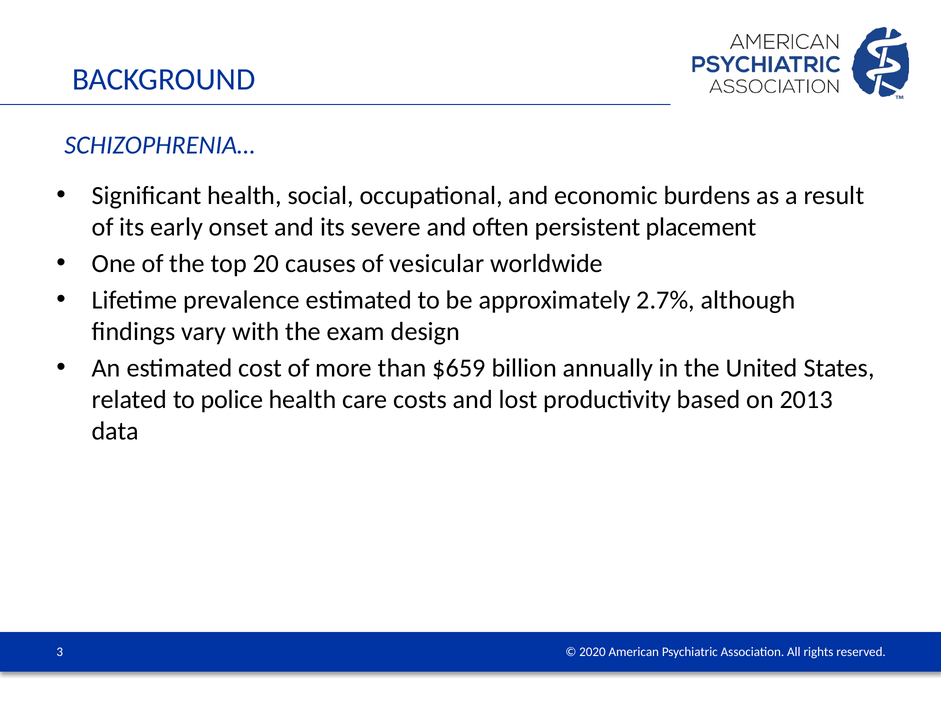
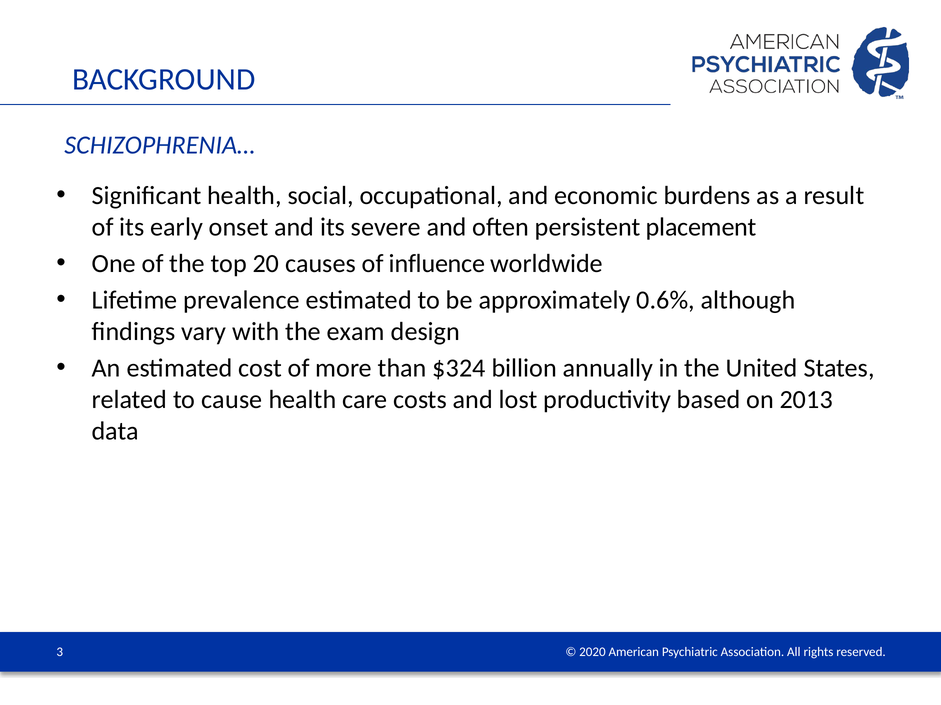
vesicular: vesicular -> influence
2.7%: 2.7% -> 0.6%
$659: $659 -> $324
police: police -> cause
